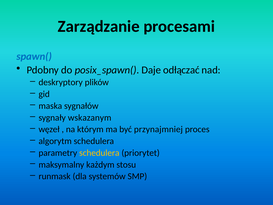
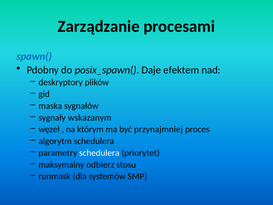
odłączać: odłączać -> efektem
schedulera at (99, 153) colour: yellow -> white
każdym: każdym -> odbierz
